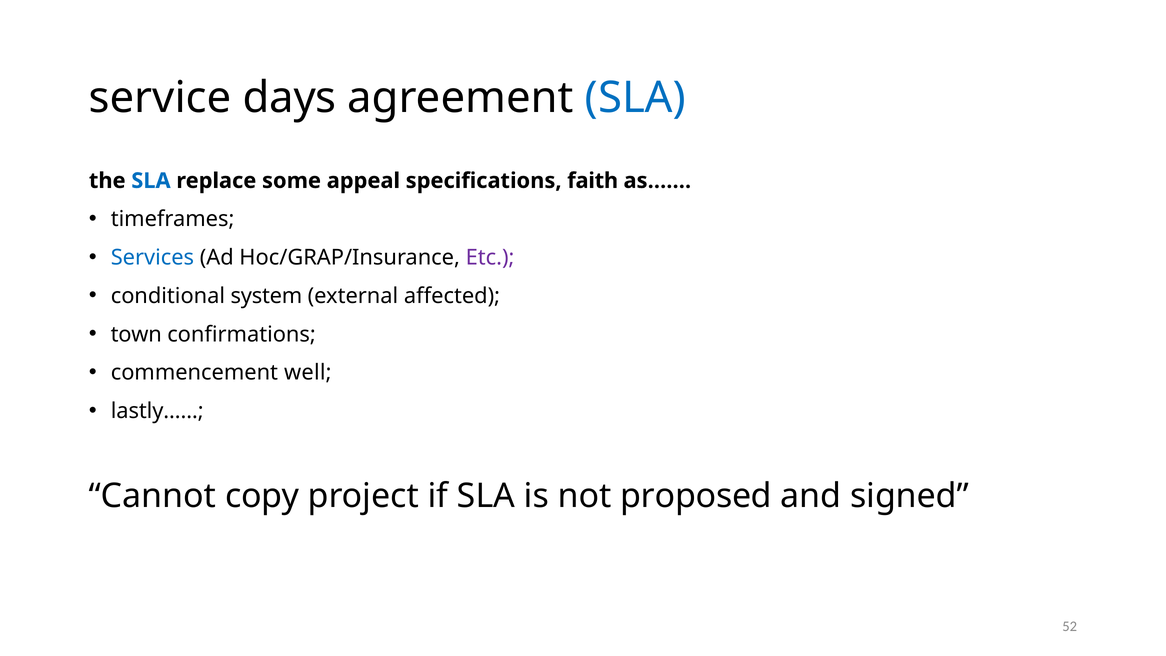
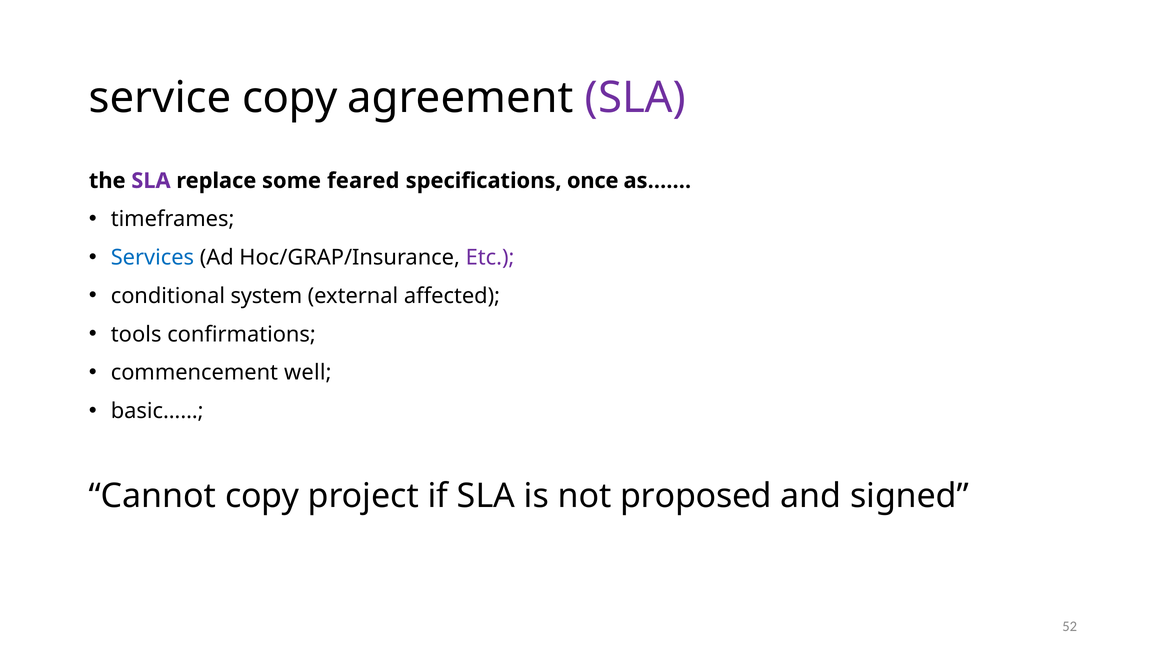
service days: days -> copy
SLA at (635, 98) colour: blue -> purple
SLA at (151, 181) colour: blue -> purple
appeal: appeal -> feared
faith: faith -> once
town: town -> tools
lastly……: lastly…… -> basic……
